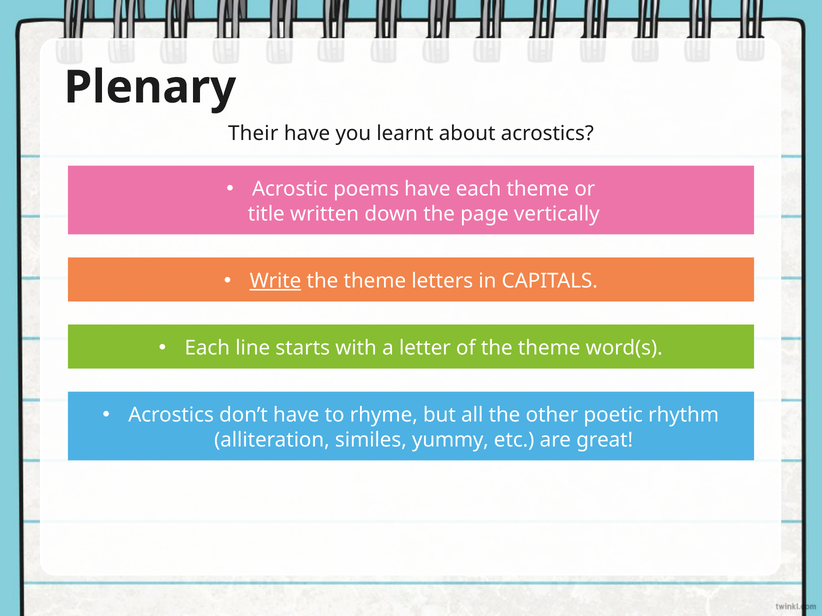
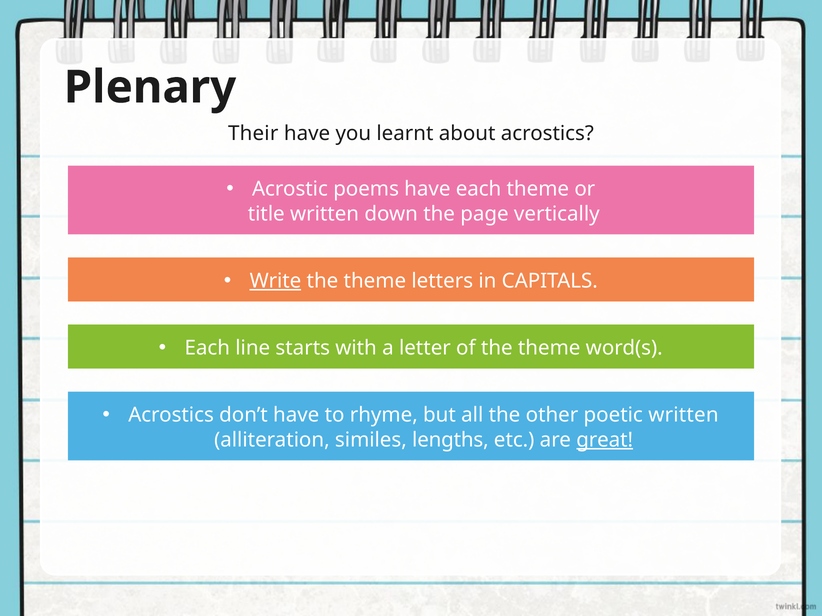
poetic rhythm: rhythm -> written
yummy: yummy -> lengths
great underline: none -> present
